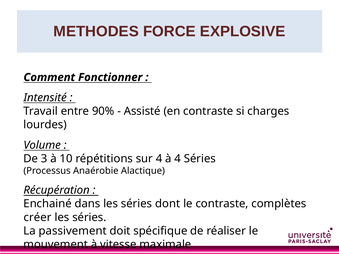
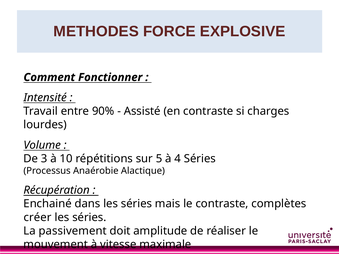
sur 4: 4 -> 5
dont: dont -> mais
spécifique: spécifique -> amplitude
